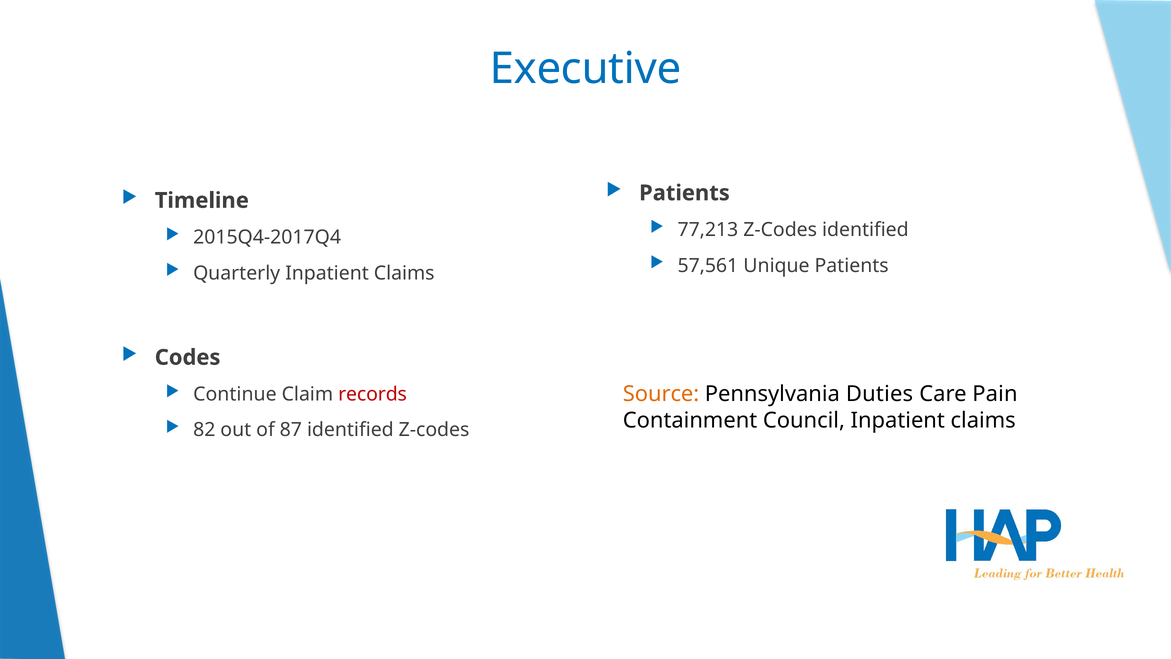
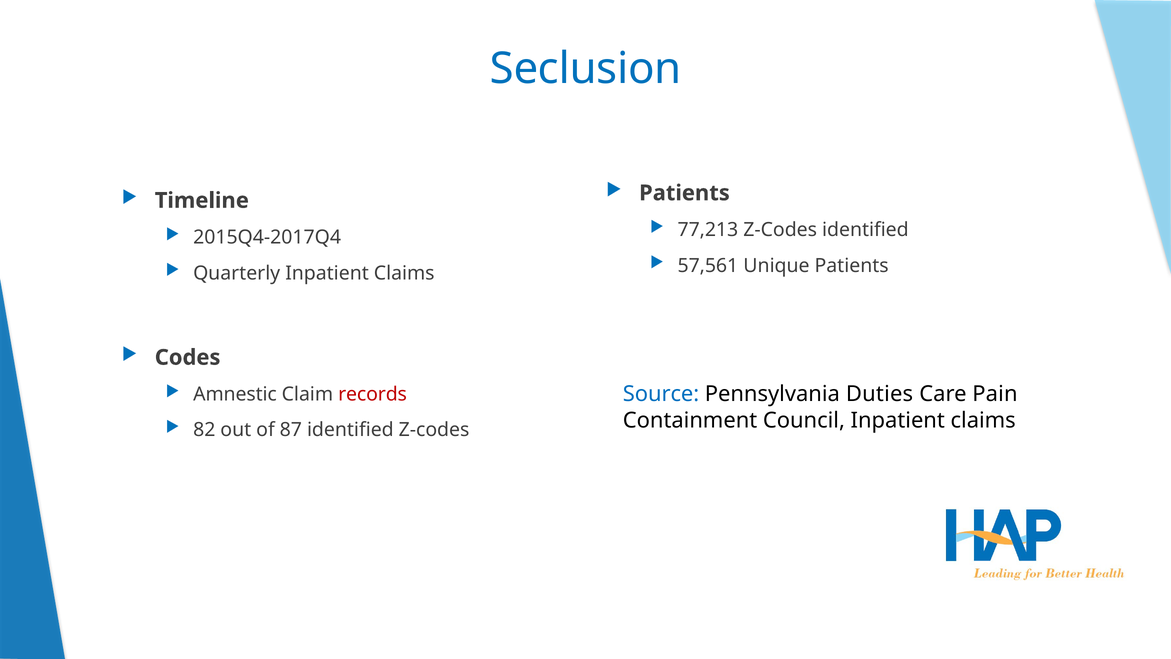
Executive: Executive -> Seclusion
Continue: Continue -> Amnestic
Source colour: orange -> blue
